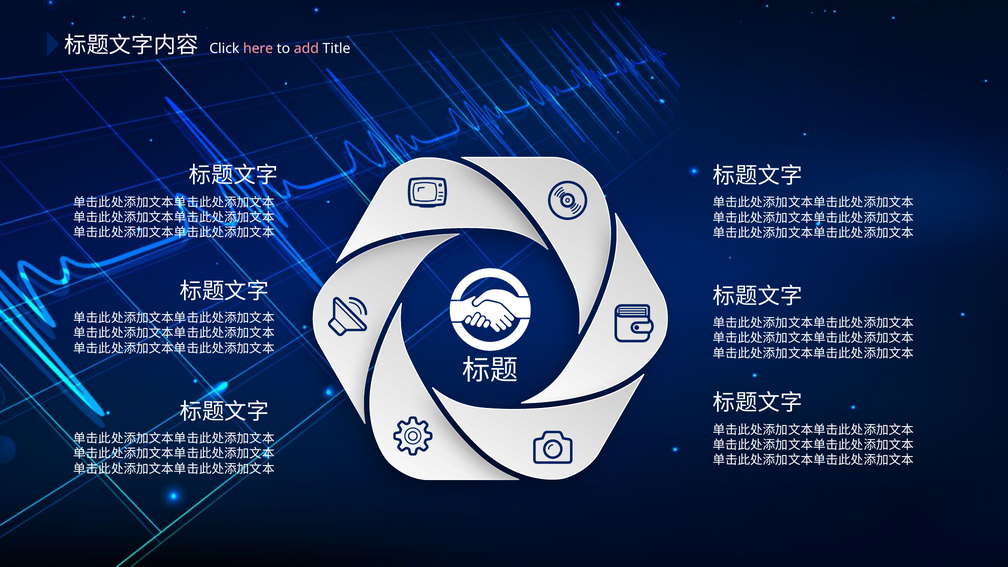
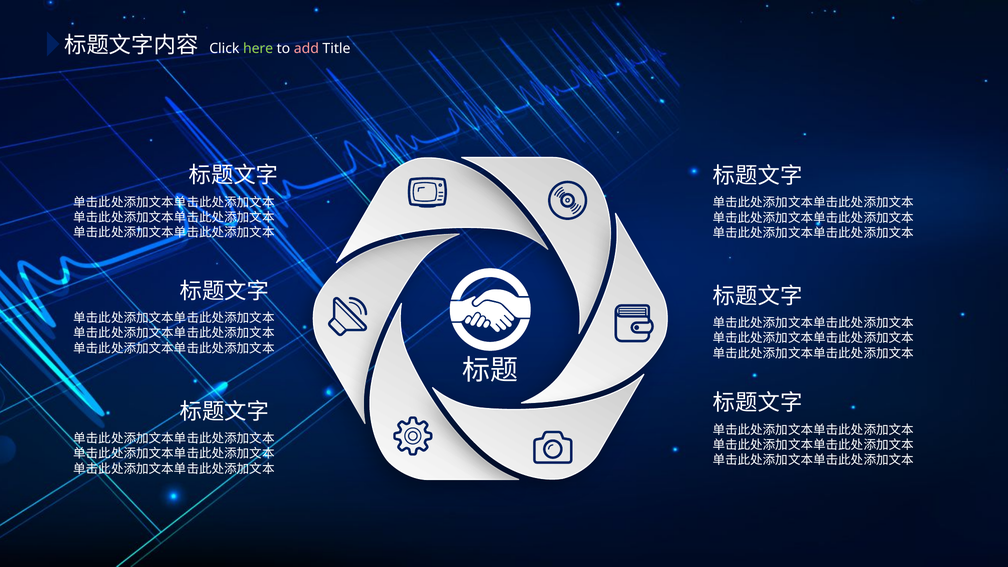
here colour: pink -> light green
